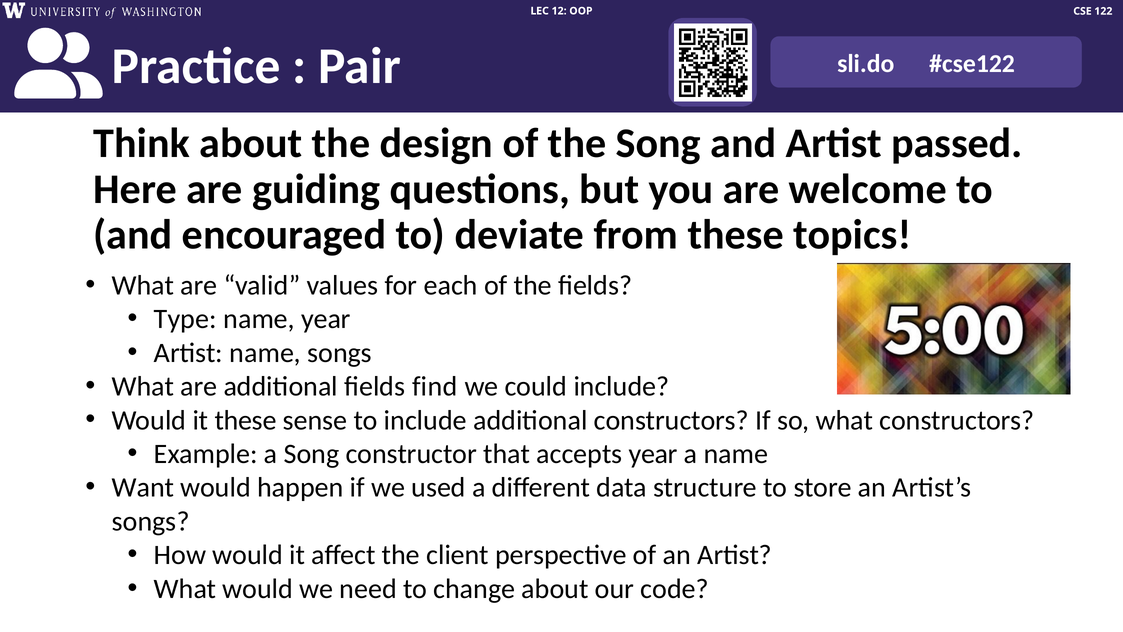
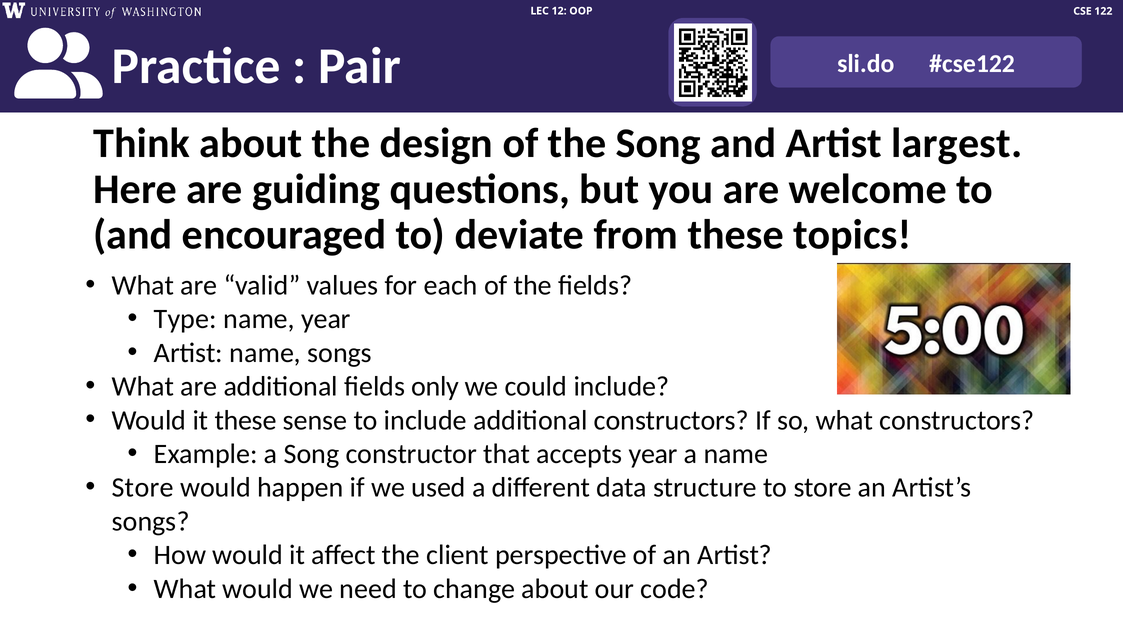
passed: passed -> largest
find: find -> only
Want at (143, 487): Want -> Store
